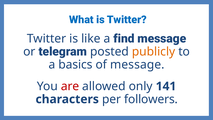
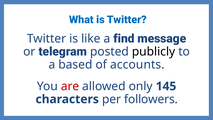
publicly colour: orange -> black
basics: basics -> based
of message: message -> accounts
141: 141 -> 145
